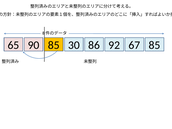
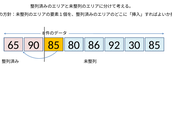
30: 30 -> 80
67: 67 -> 30
